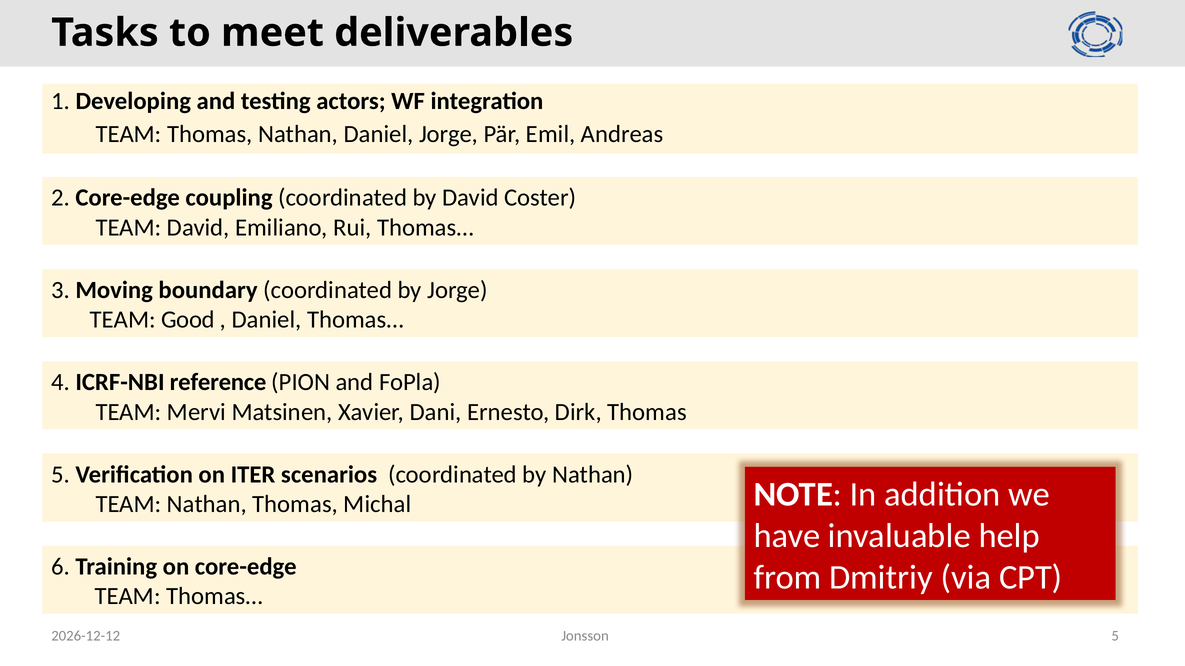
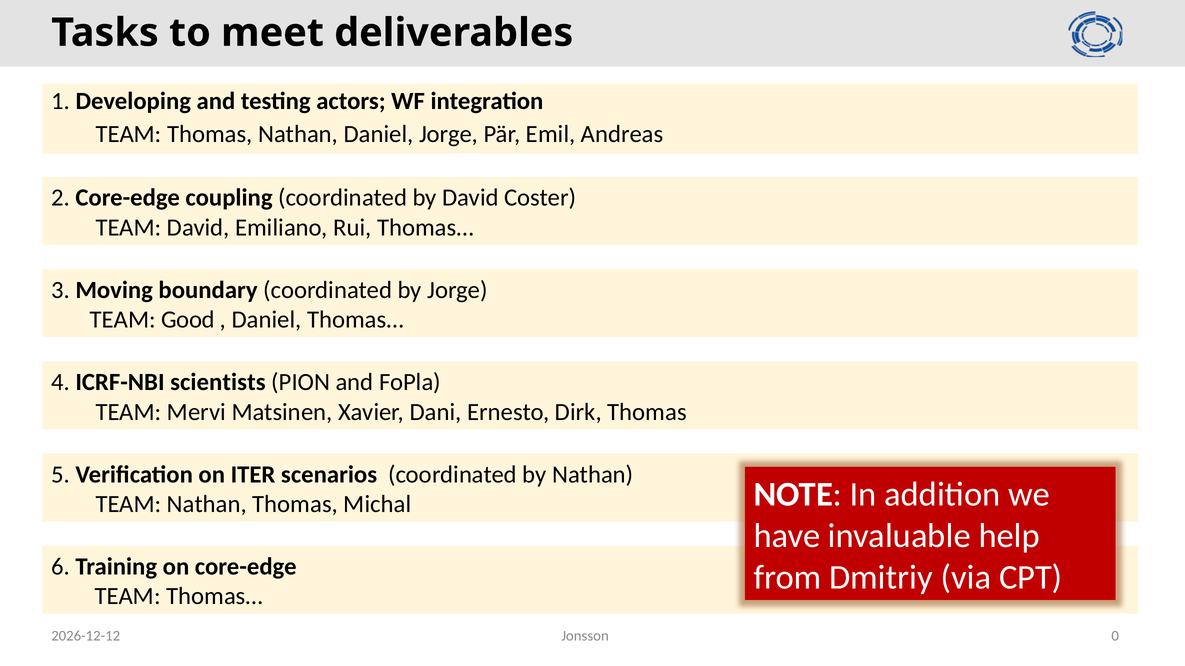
reference: reference -> scientists
Jonsson 5: 5 -> 0
